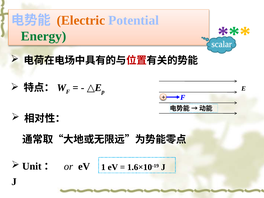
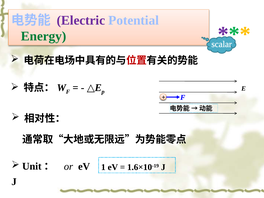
Electric colour: orange -> purple
